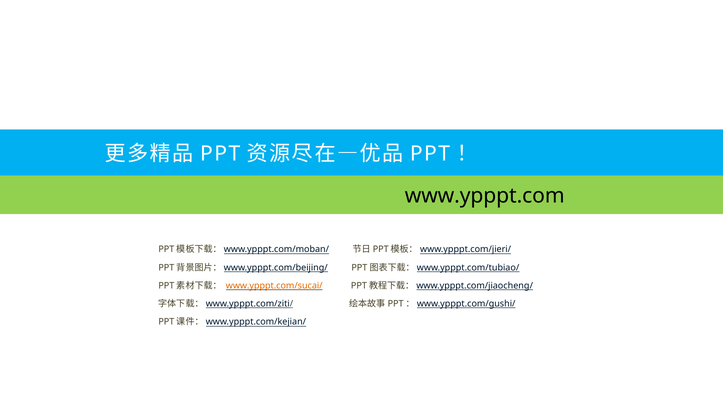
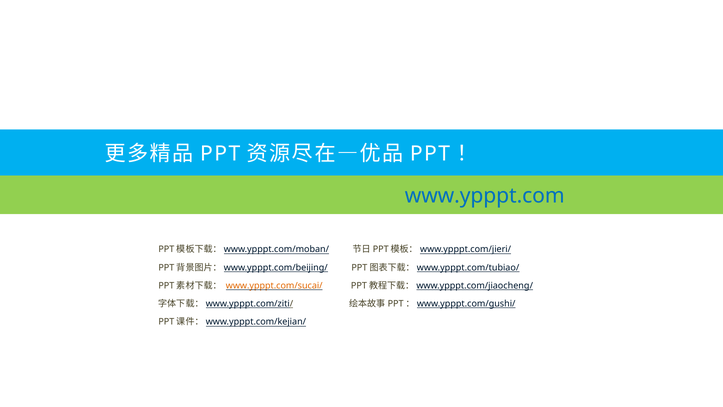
www.ypppt.com colour: black -> blue
